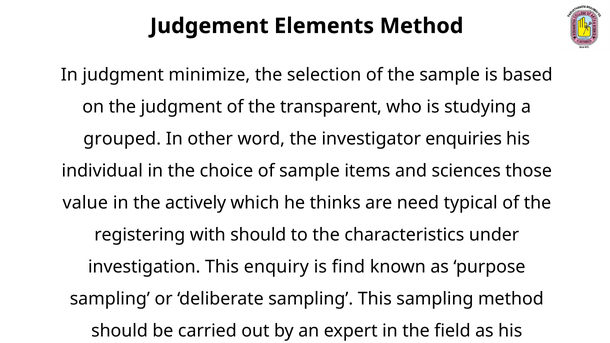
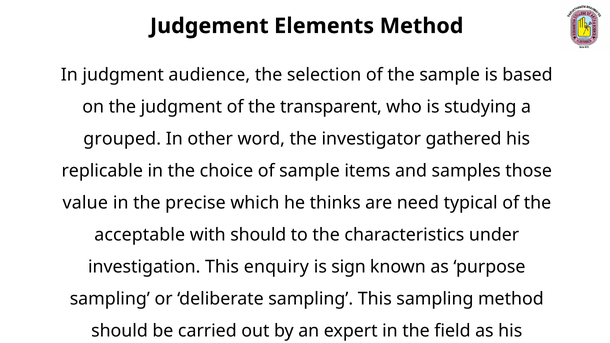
minimize: minimize -> audience
enquiries: enquiries -> gathered
individual: individual -> replicable
sciences: sciences -> samples
actively: actively -> precise
registering: registering -> acceptable
find: find -> sign
